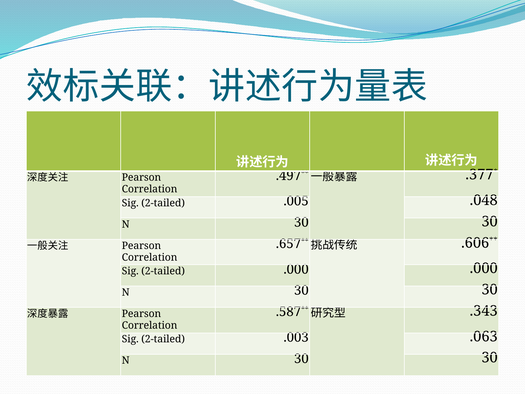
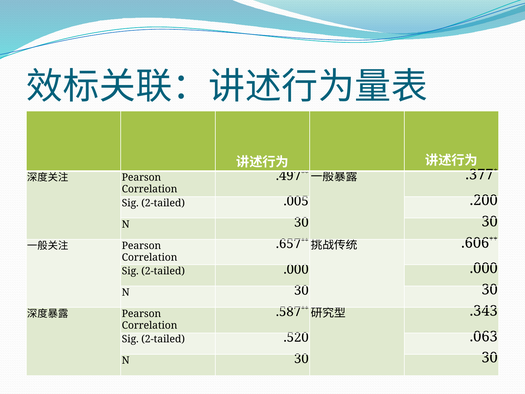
.048: .048 -> .200
.003: .003 -> .520
